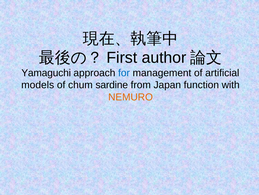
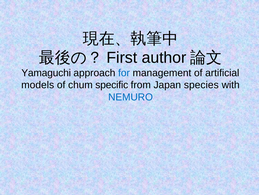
sardine: sardine -> specific
function: function -> species
NEMURO colour: orange -> blue
